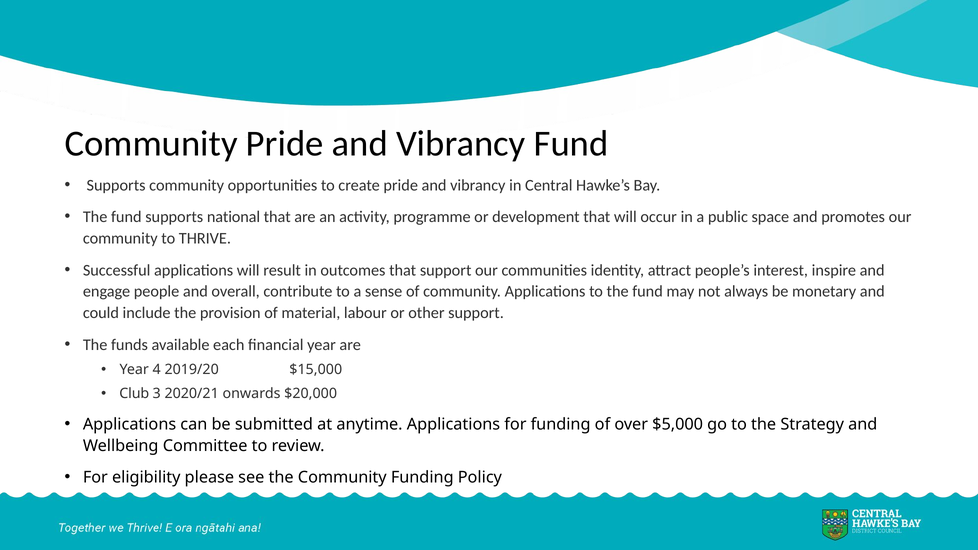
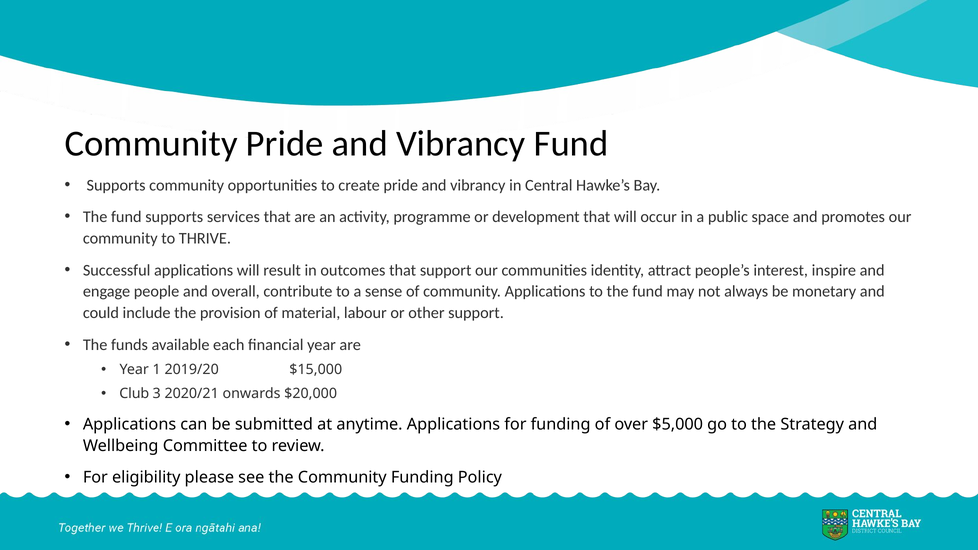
national: national -> services
4: 4 -> 1
